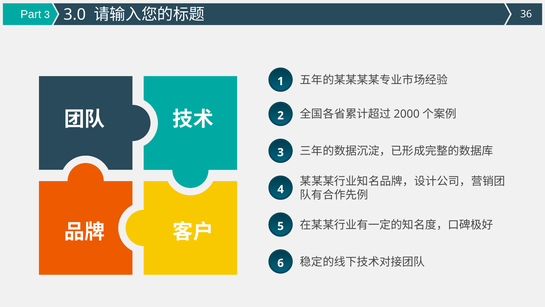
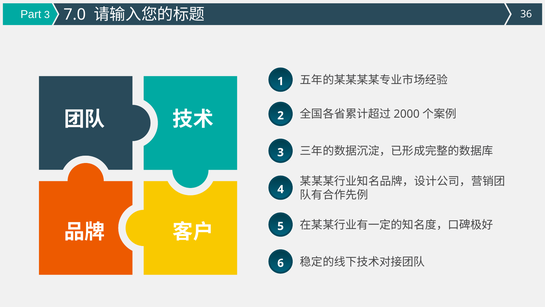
3.0: 3.0 -> 7.0
